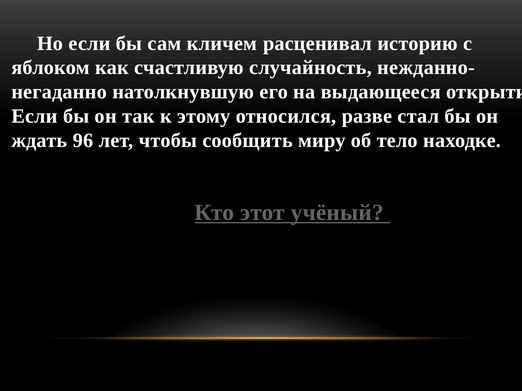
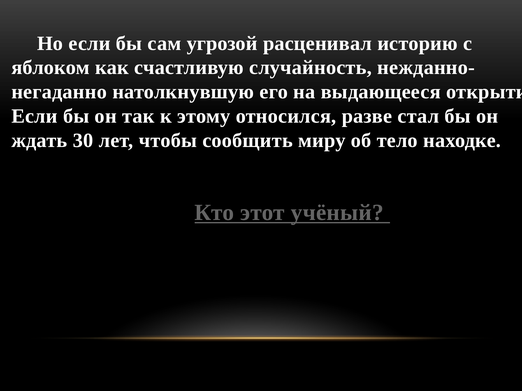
кличем: кличем -> угрозой
96: 96 -> 30
